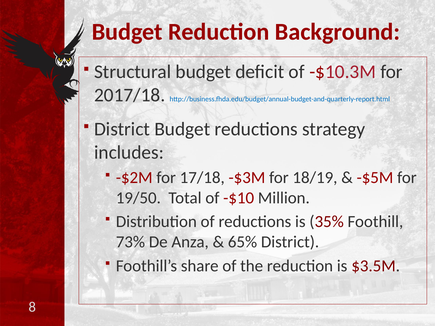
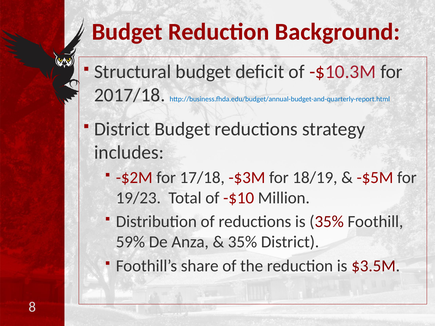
19/50: 19/50 -> 19/23
73%: 73% -> 59%
65% at (243, 242): 65% -> 35%
